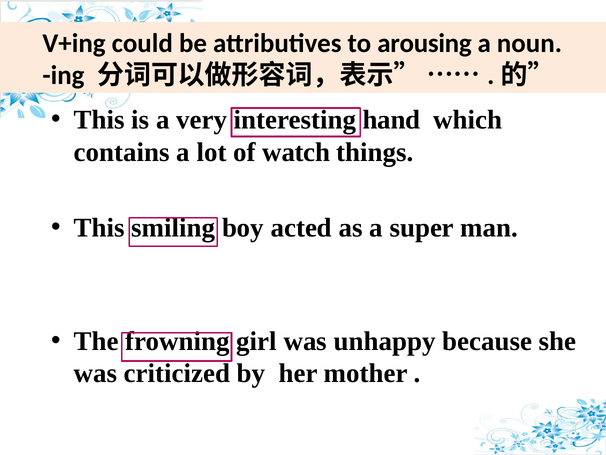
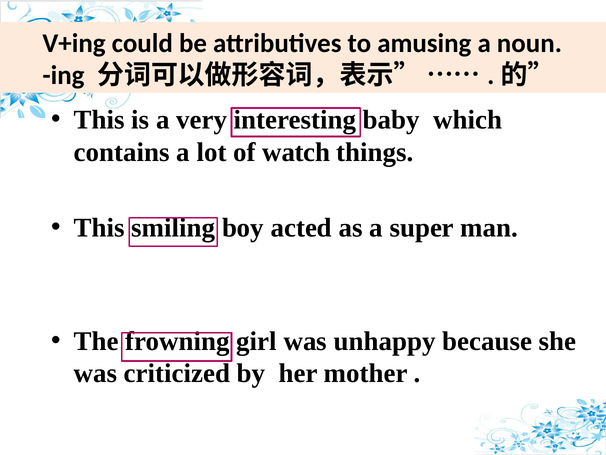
arousing: arousing -> amusing
hand: hand -> baby
